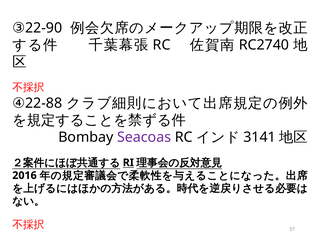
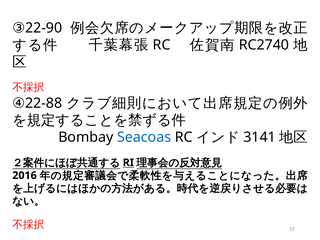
Seacoas colour: purple -> blue
